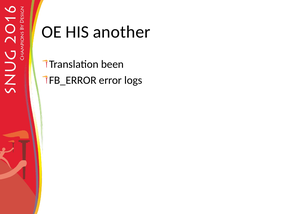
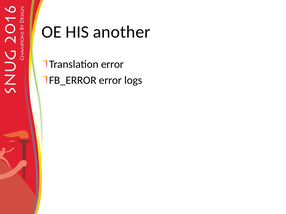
Translation been: been -> error
